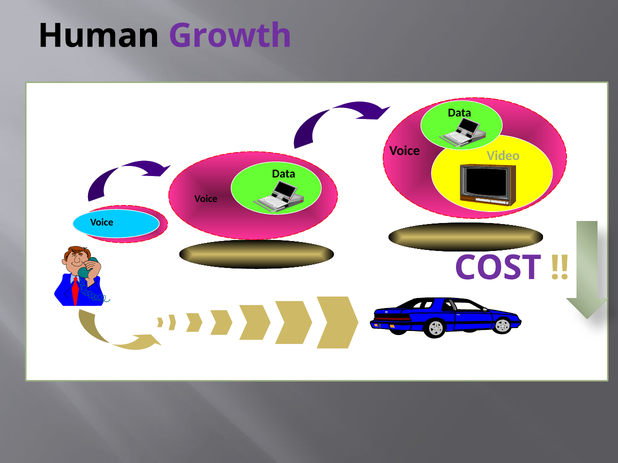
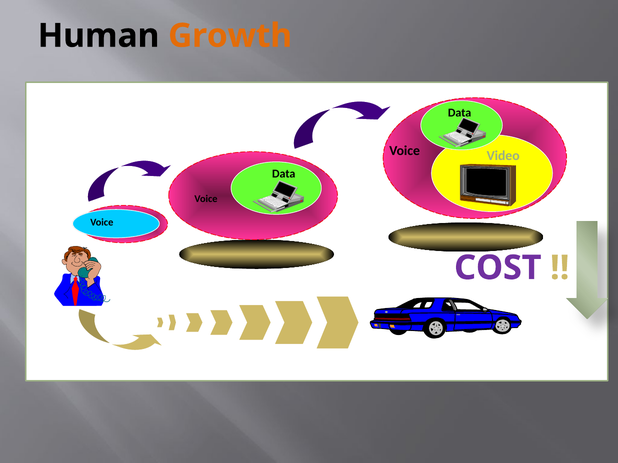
Growth colour: purple -> orange
